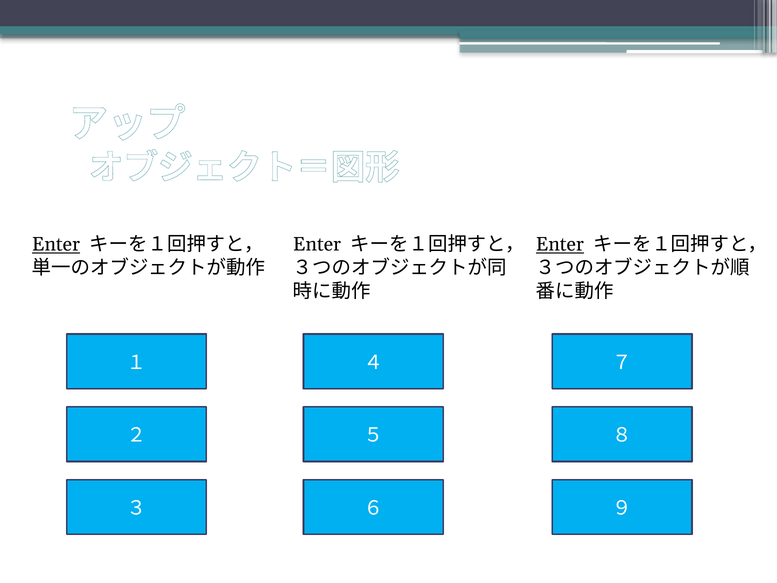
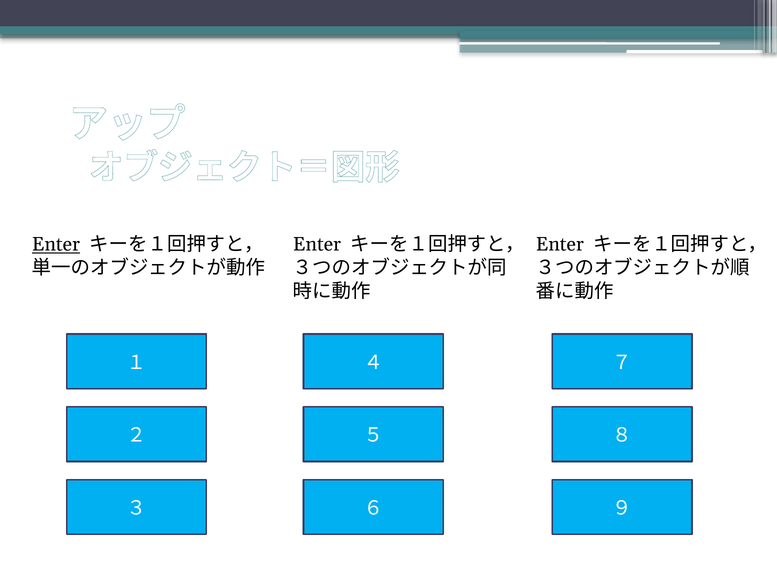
Enter at (560, 244) underline: present -> none
